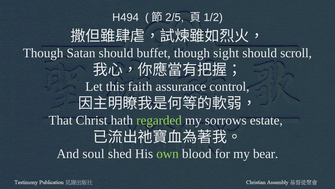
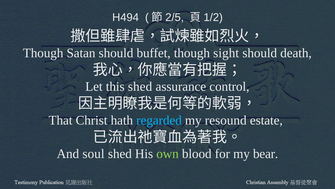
scroll: scroll -> death
this faith: faith -> shed
regarded colour: light green -> light blue
sorrows: sorrows -> resound
